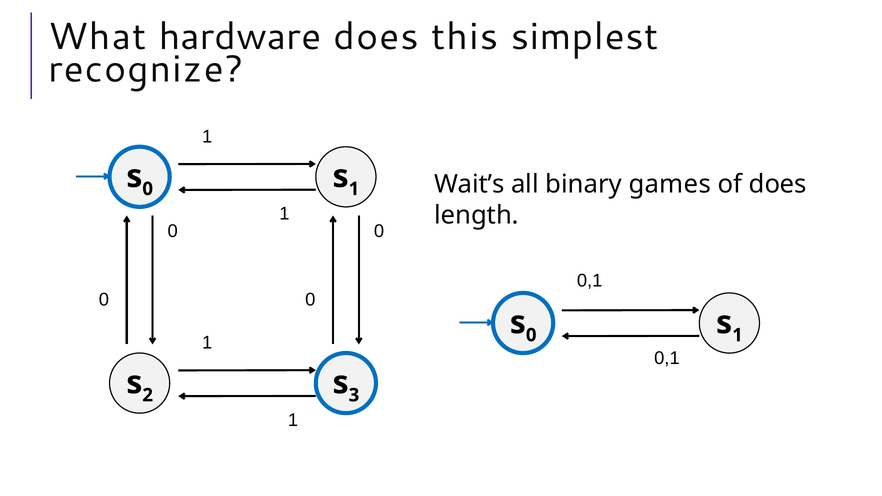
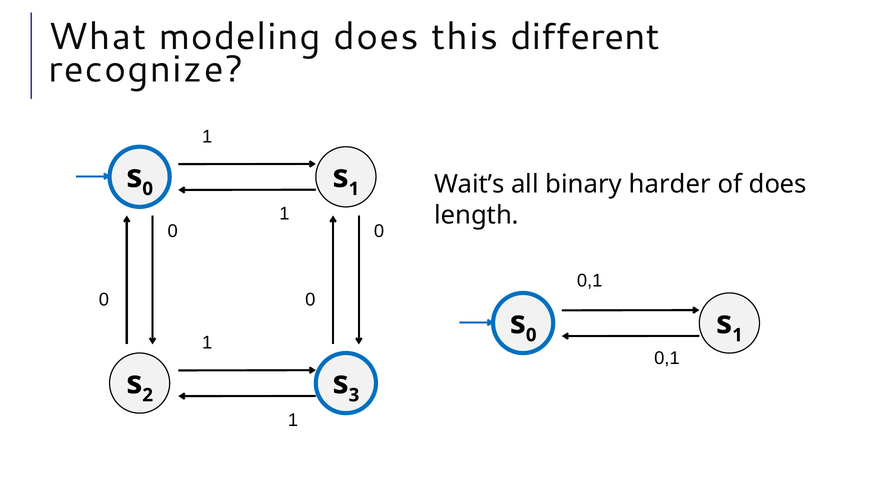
hardware: hardware -> modeling
simplest: simplest -> different
games: games -> harder
